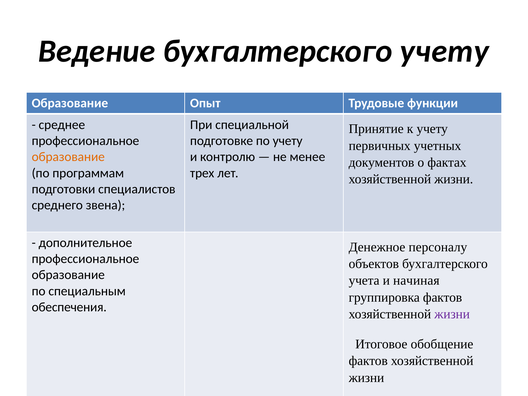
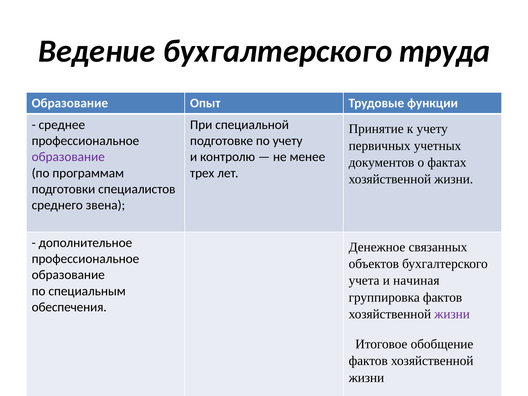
бухгалтерского учету: учету -> труда
образование at (68, 157) colour: orange -> purple
персоналу: персоналу -> связанных
